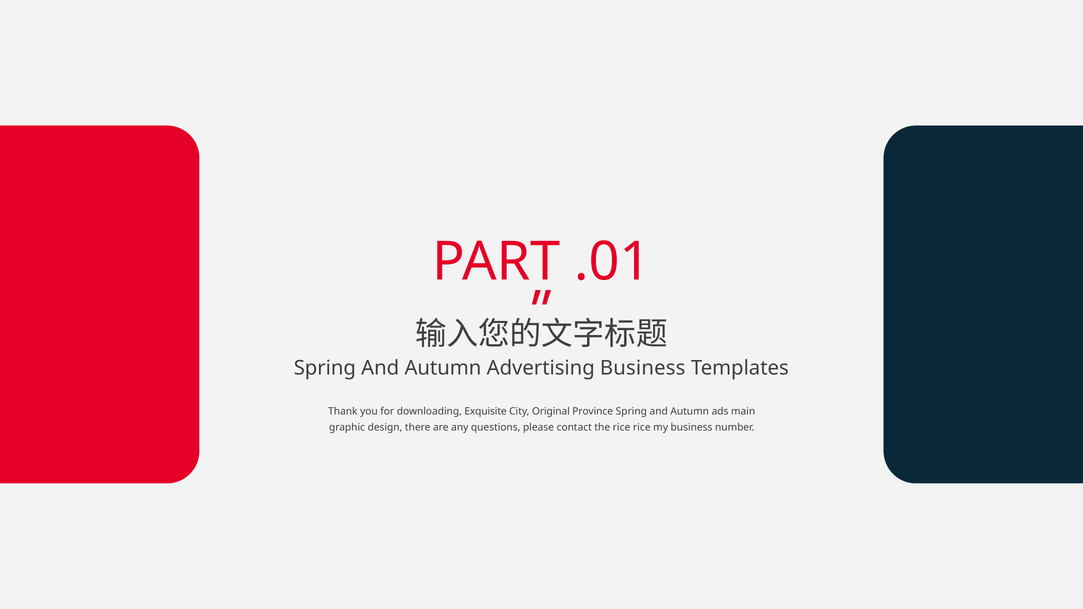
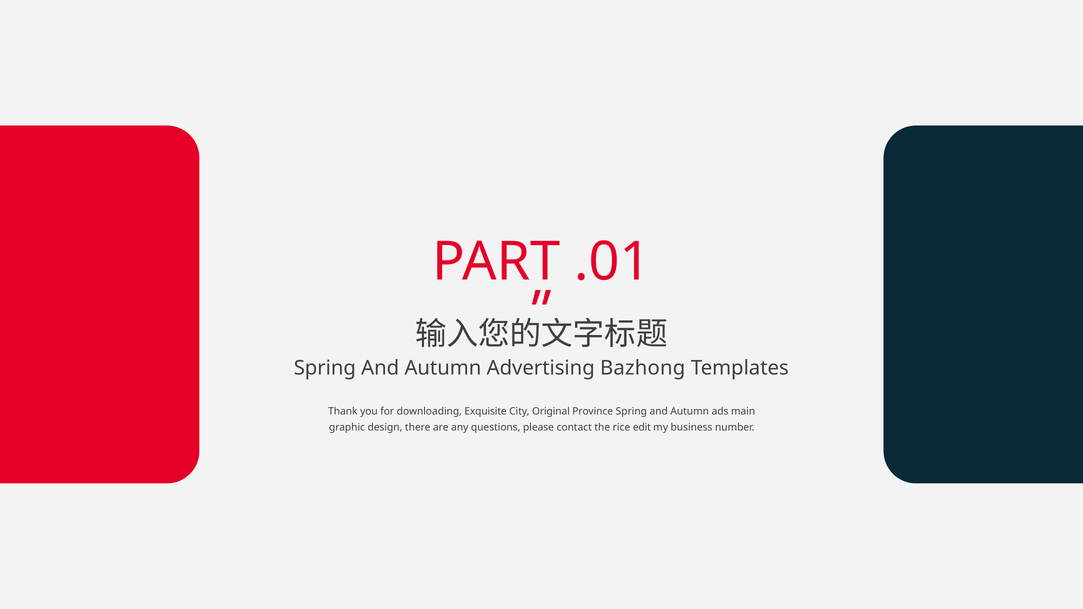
Advertising Business: Business -> Bazhong
rice rice: rice -> edit
